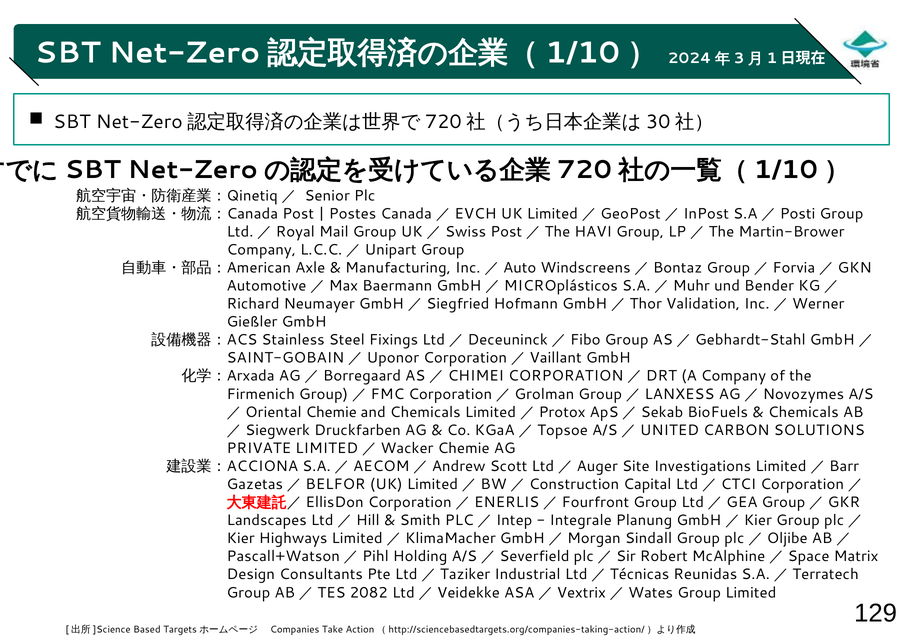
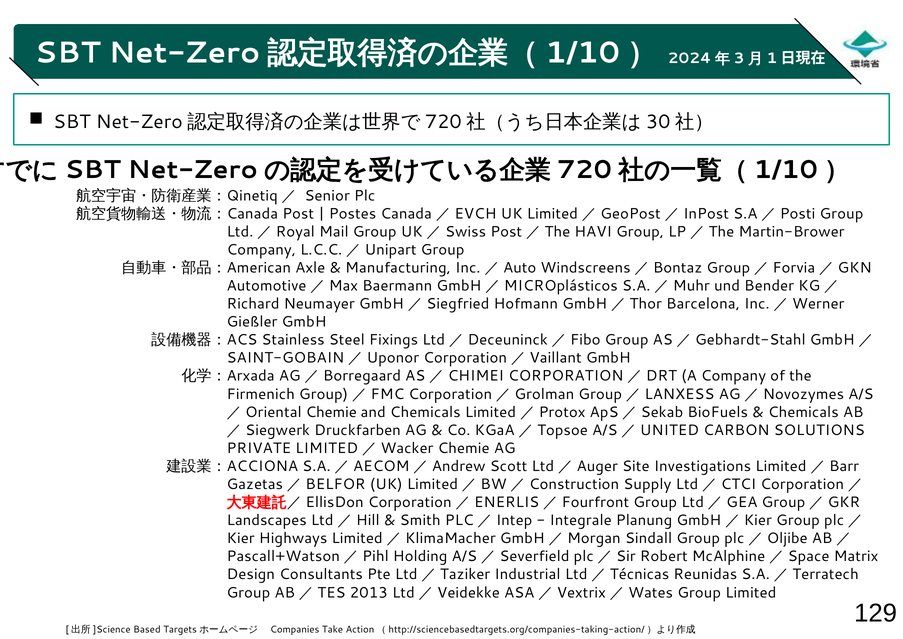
Validation: Validation -> Barcelona
Capital: Capital -> Supply
2082: 2082 -> 2013
